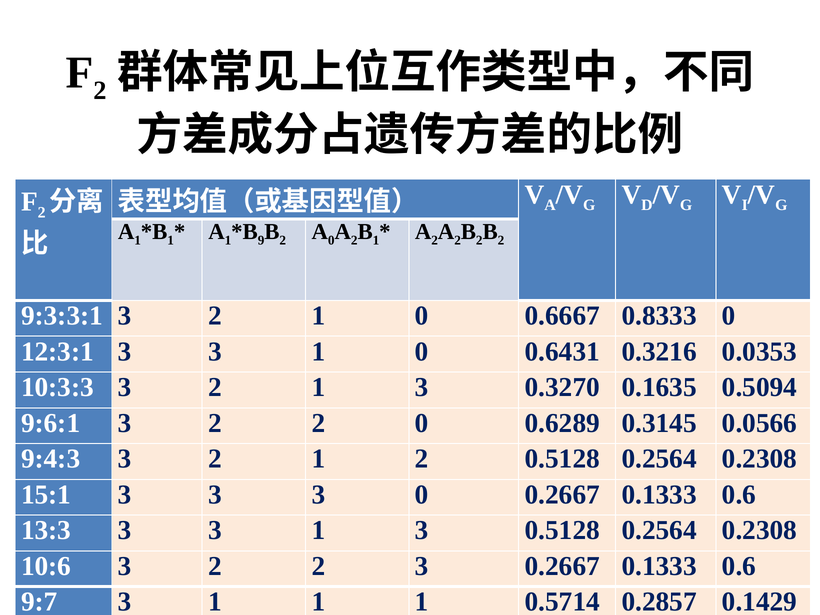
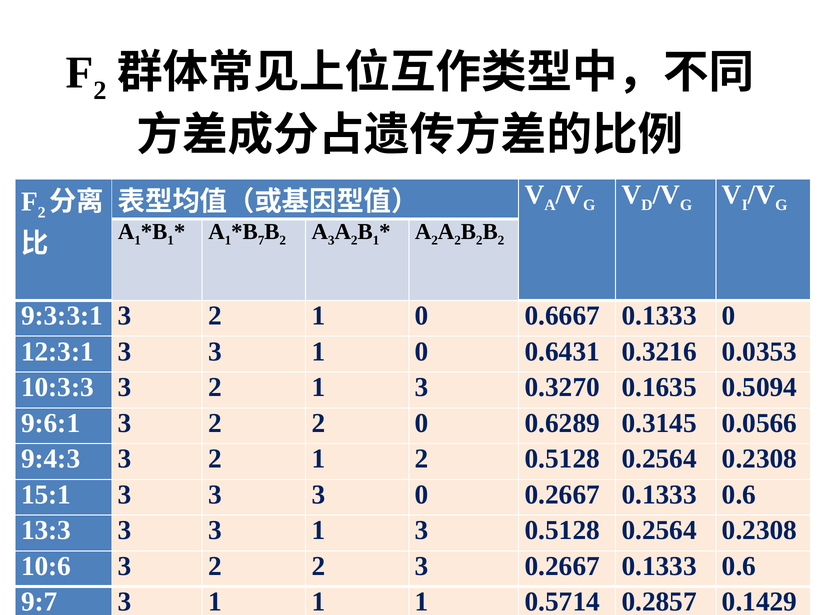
9: 9 -> 7
0 at (331, 241): 0 -> 3
0.6667 0.8333: 0.8333 -> 0.1333
